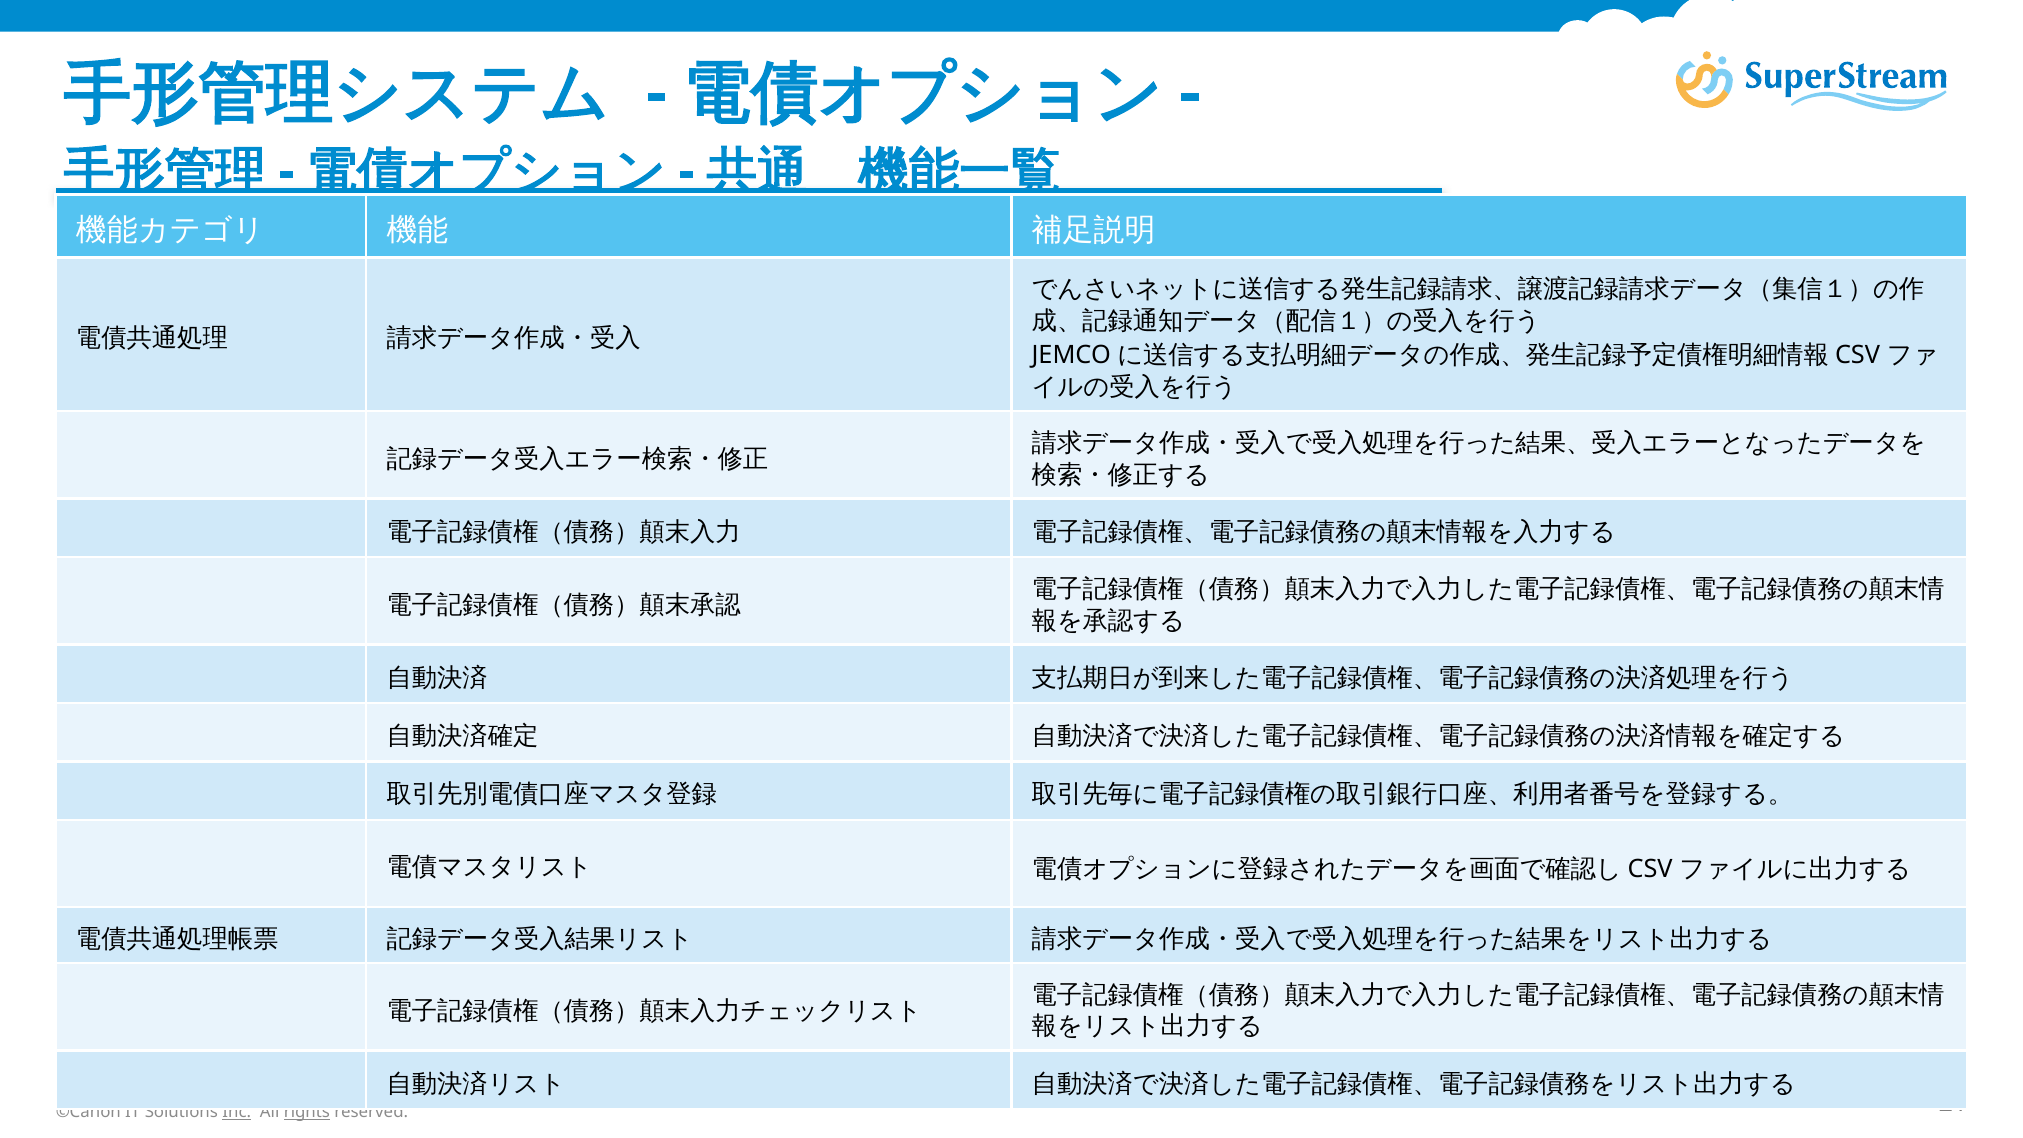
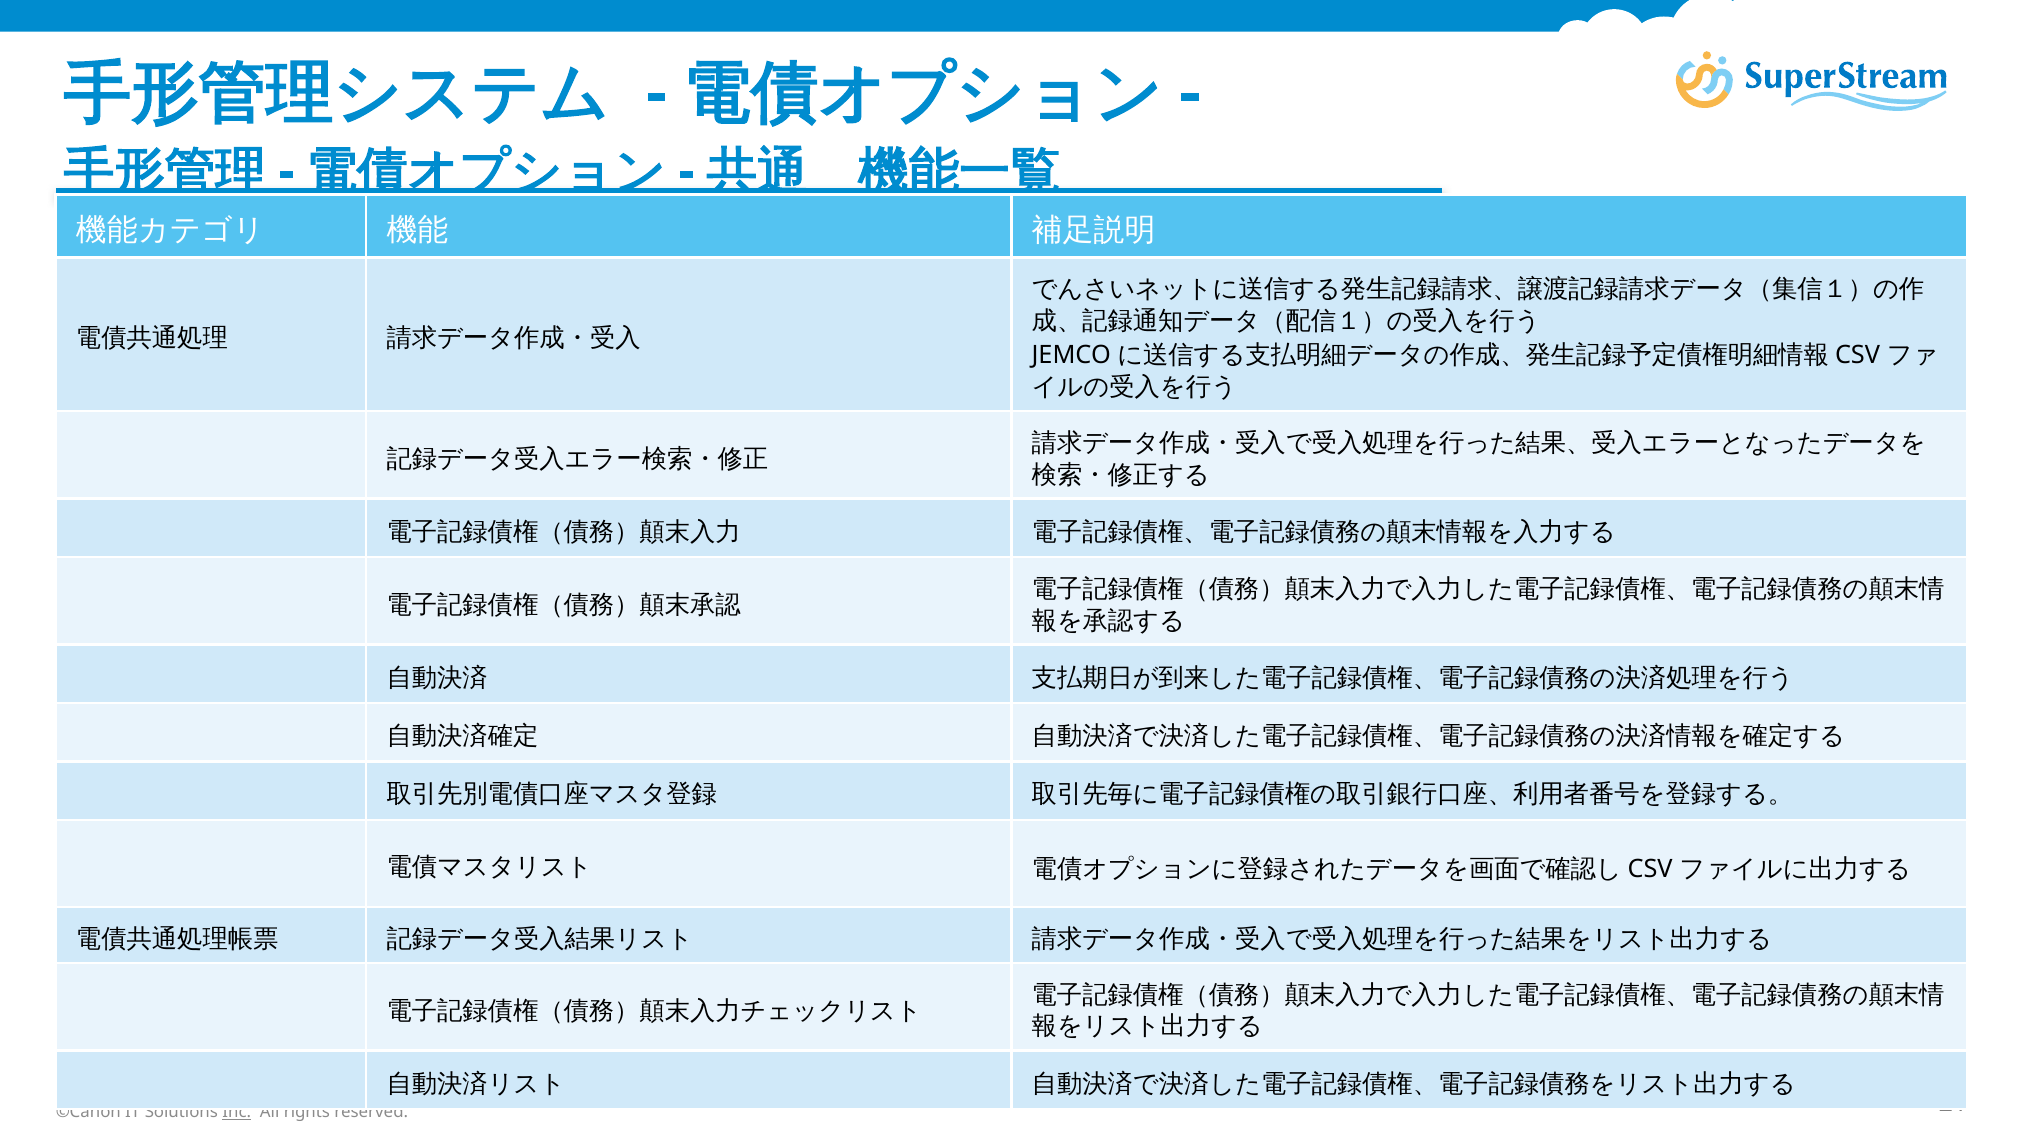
rights underline: present -> none
